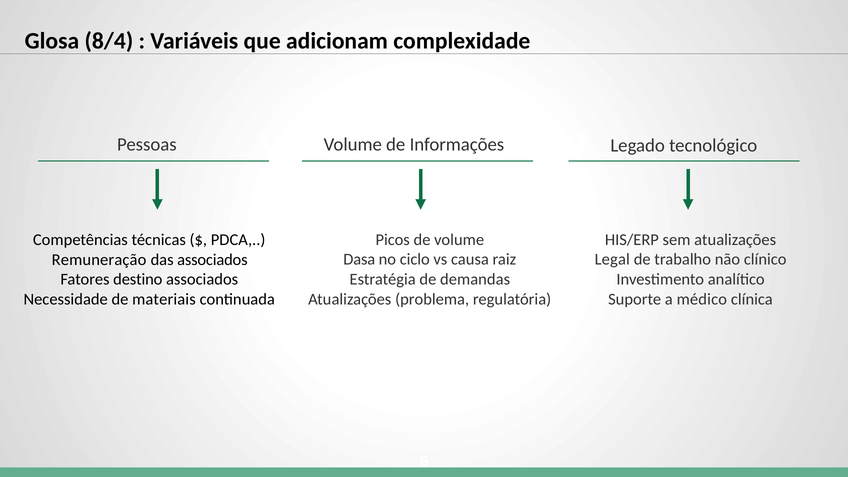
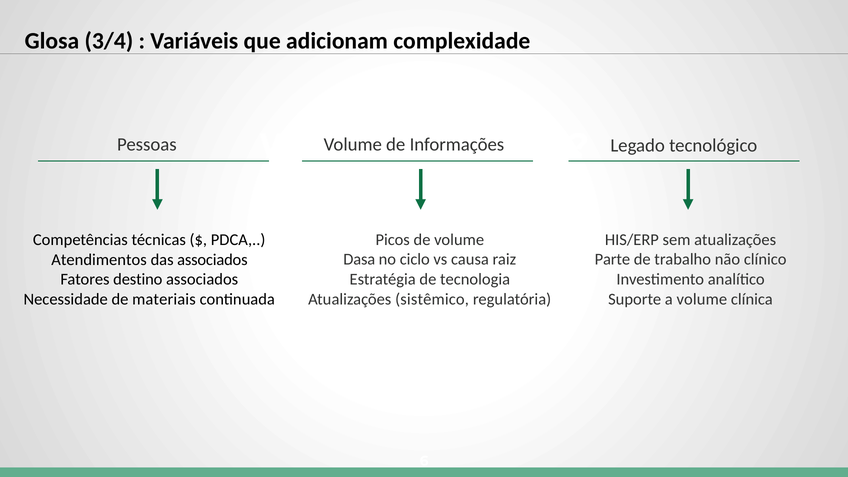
8/4: 8/4 -> 3/4
Legal: Legal -> Parte
Remuneração: Remuneração -> Atendimentos
demandas: demandas -> tecnologia
problema: problema -> sistêmico
a médico: médico -> volume
